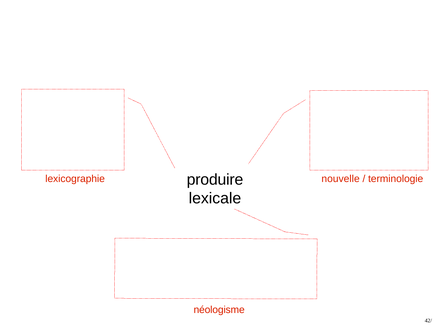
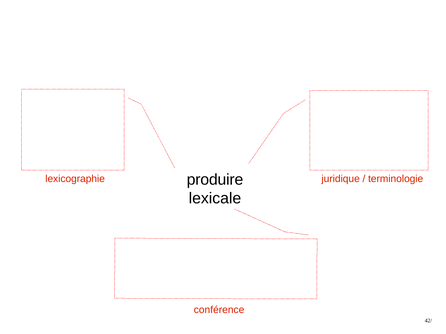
nouvelle: nouvelle -> juridique
néologisme: néologisme -> conférence
